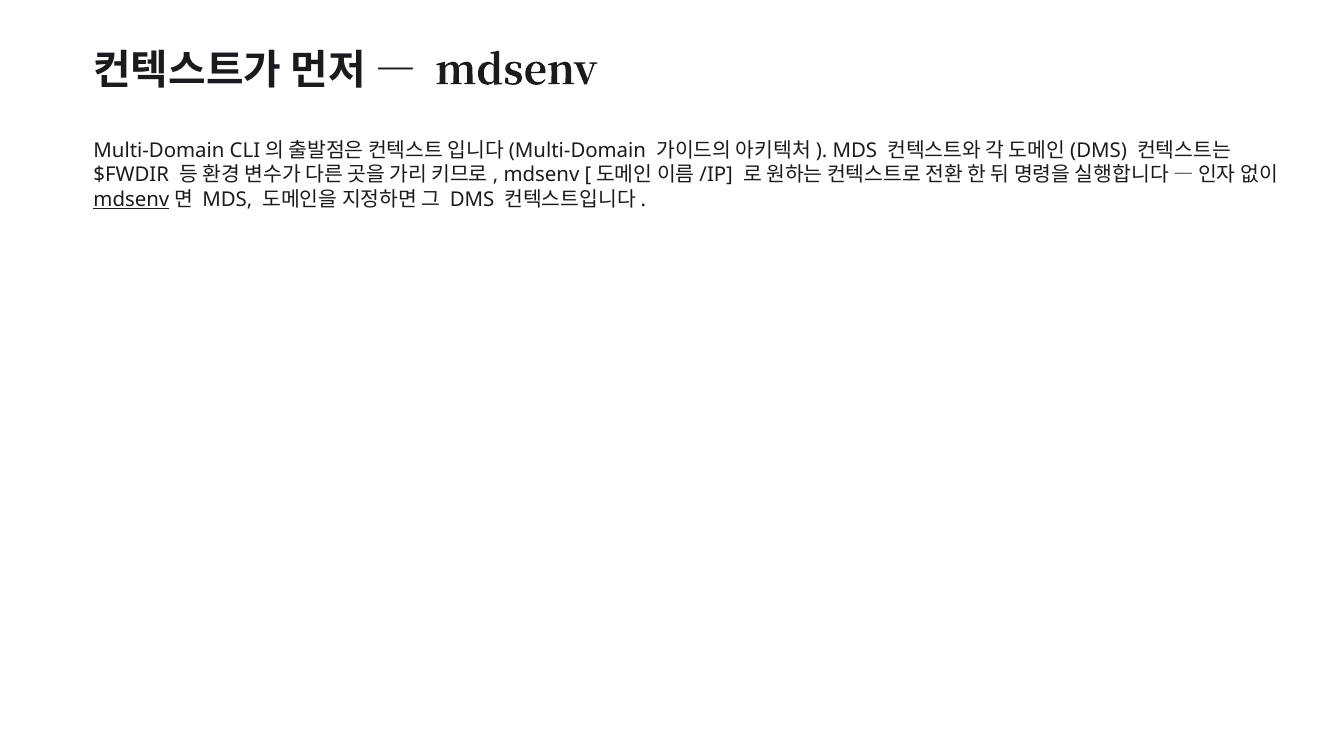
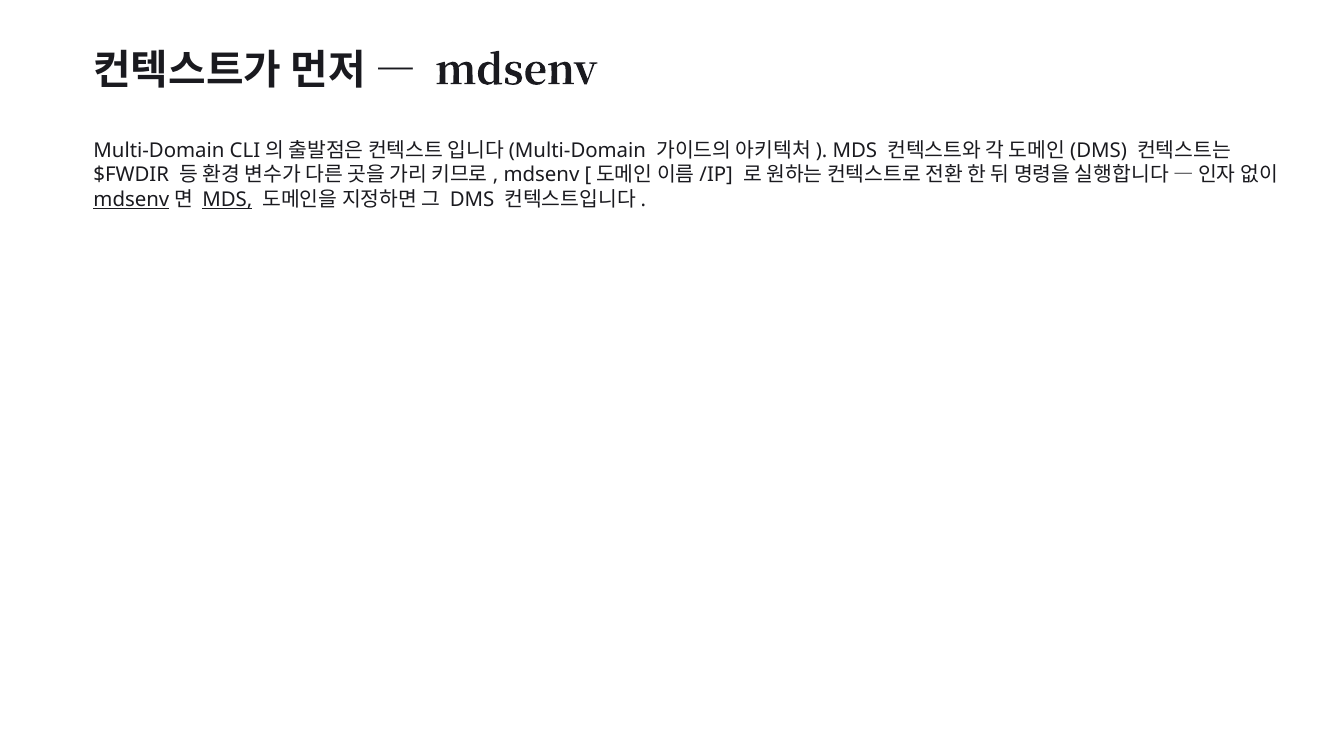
MDS at (227, 200) underline: none -> present
